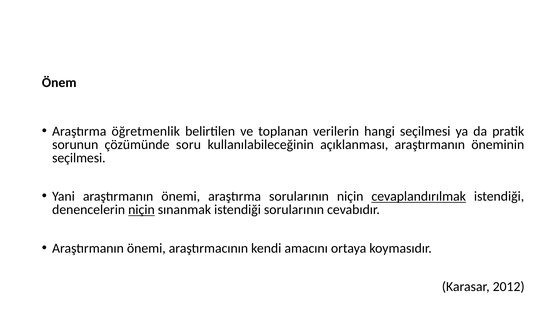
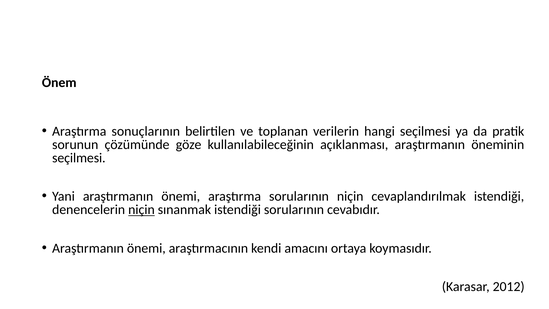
öğretmenlik: öğretmenlik -> sonuçlarının
soru: soru -> göze
cevaplandırılmak underline: present -> none
